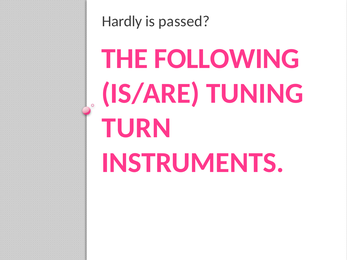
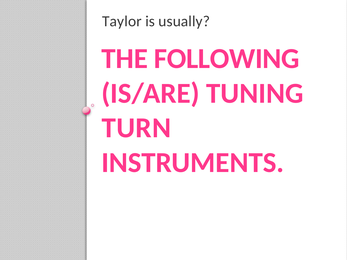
Hardly: Hardly -> Taylor
passed: passed -> usually
